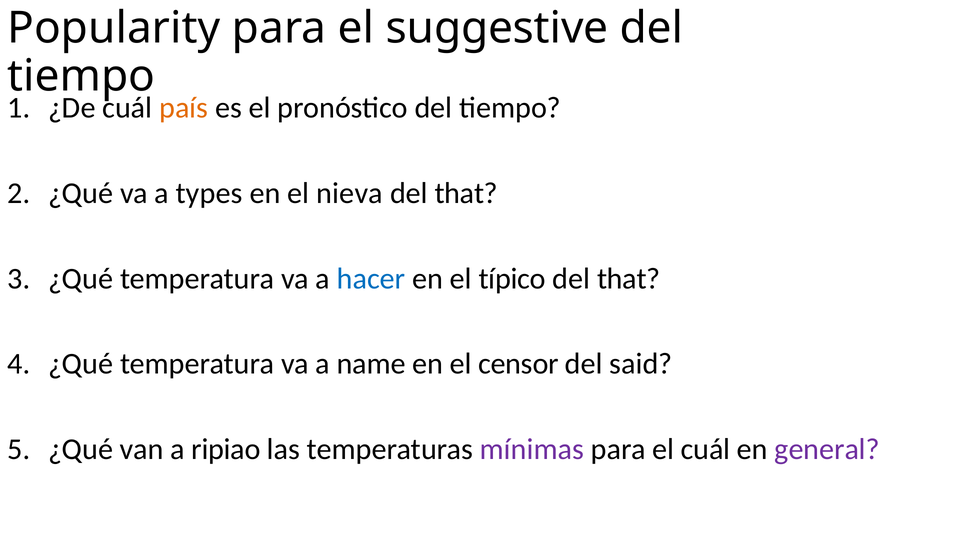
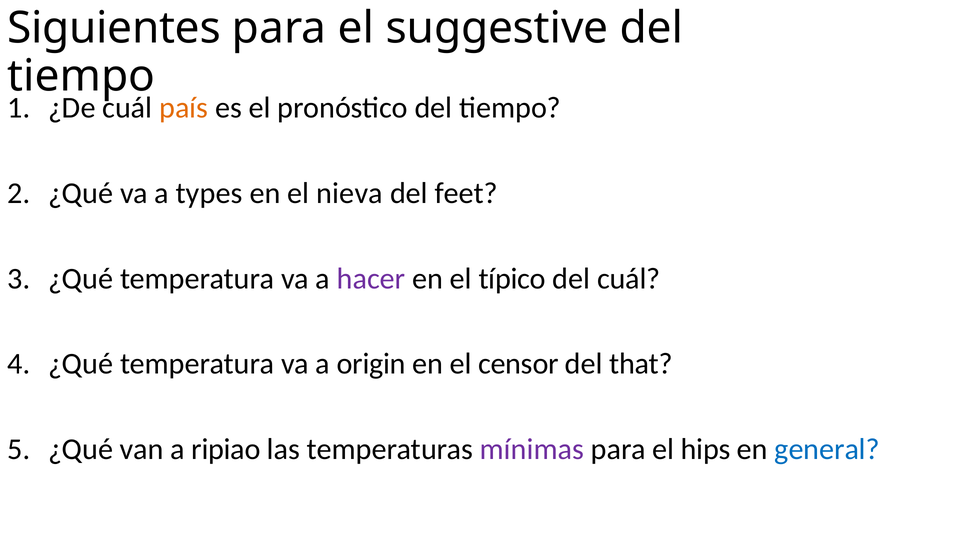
Popularity: Popularity -> Siguientes
that at (466, 193): that -> feet
hacer colour: blue -> purple
that at (629, 279): that -> cuál
name: name -> origin
said: said -> that
el cuál: cuál -> hips
general colour: purple -> blue
